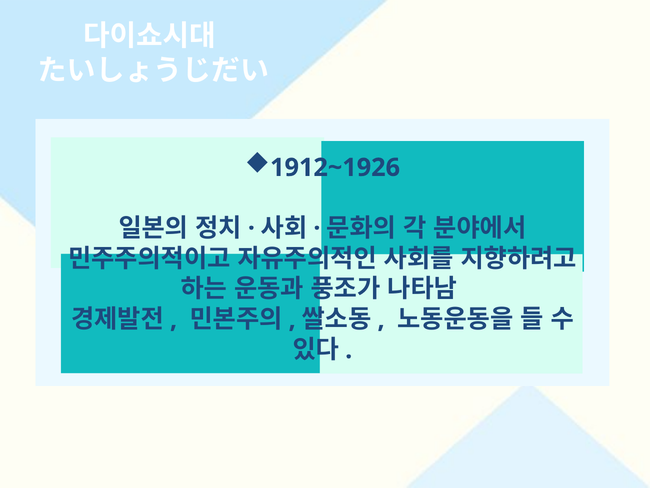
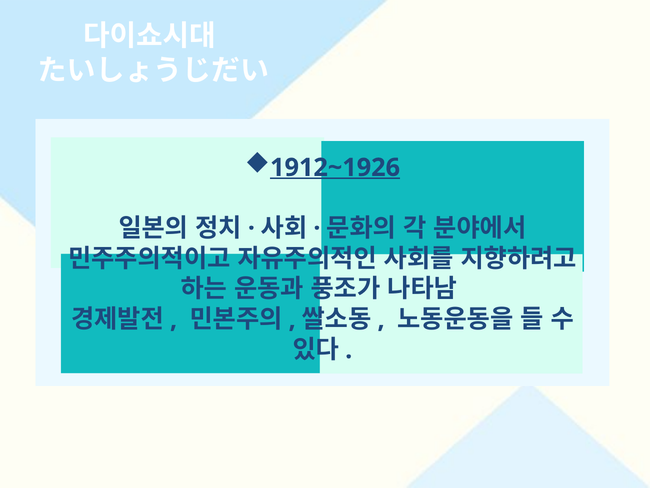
1912~1926 underline: none -> present
